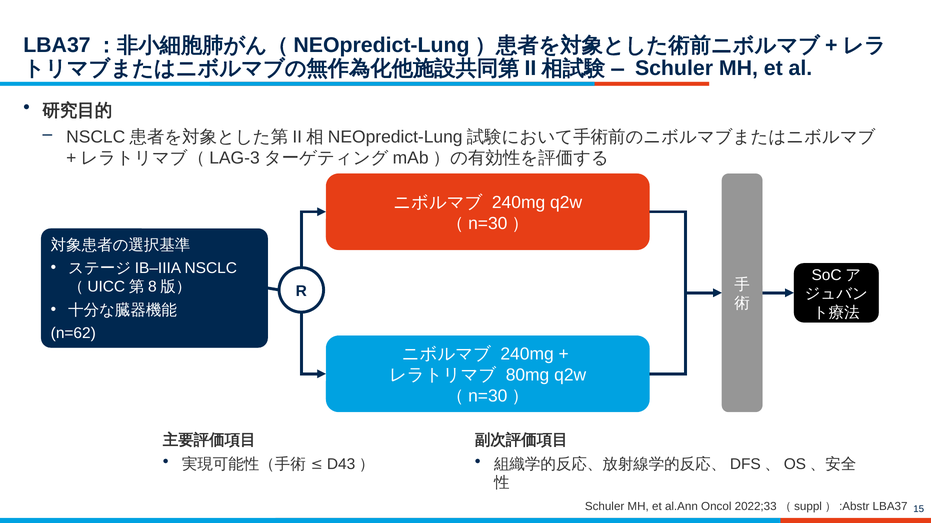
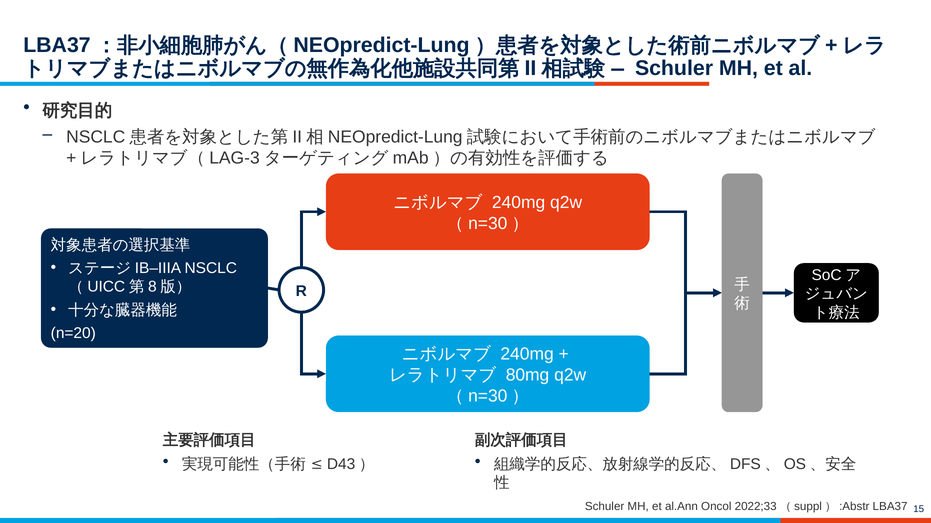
n=62: n=62 -> n=20
